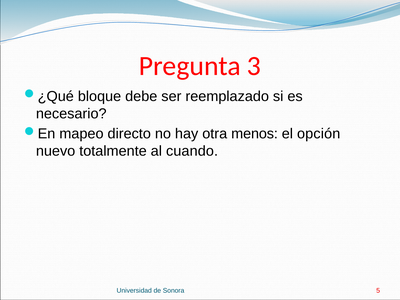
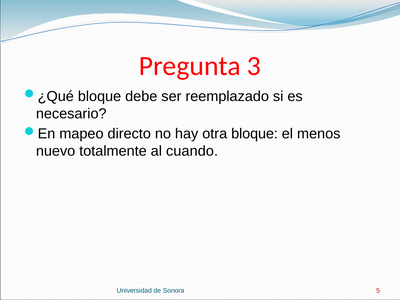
otra menos: menos -> bloque
opción: opción -> menos
